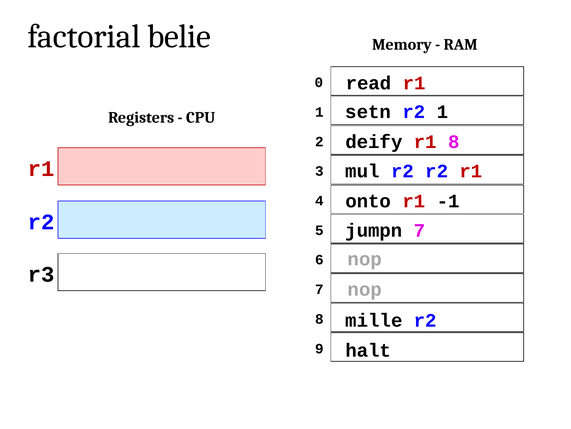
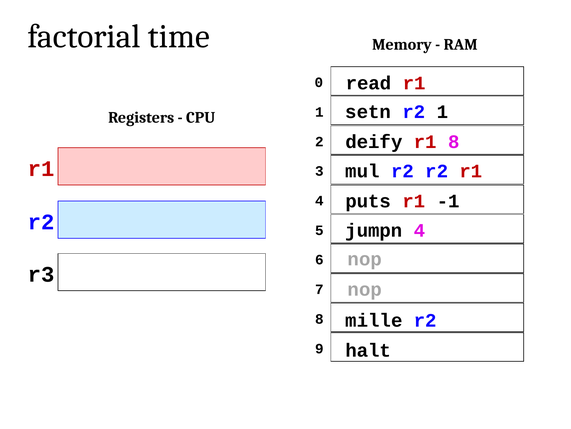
belie: belie -> time
onto: onto -> puts
jumpn 7: 7 -> 4
